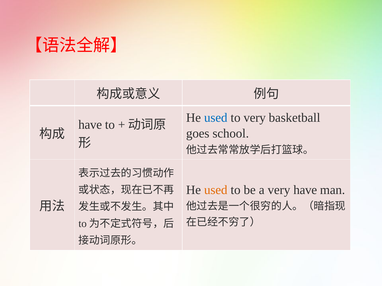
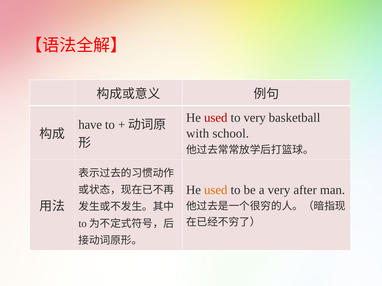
used at (216, 118) colour: blue -> red
goes: goes -> with
very have: have -> after
